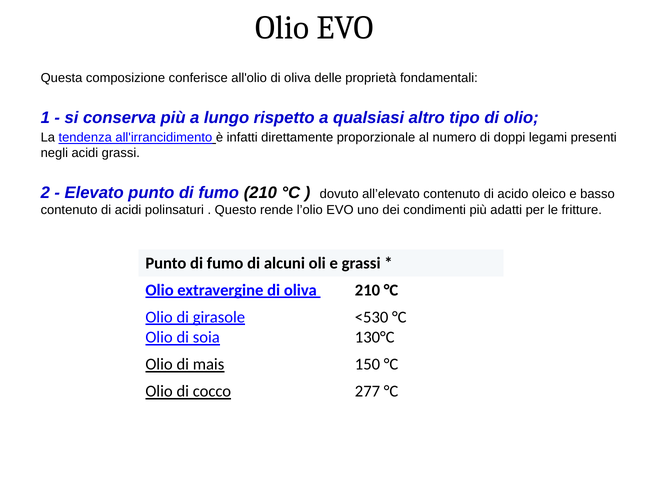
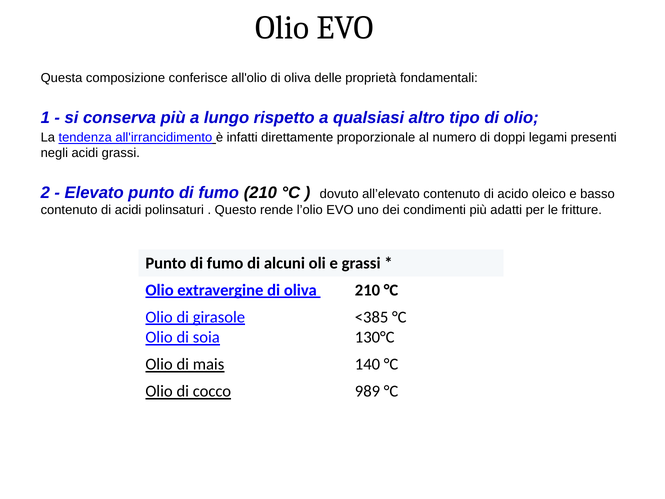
<530: <530 -> <385
150: 150 -> 140
277: 277 -> 989
